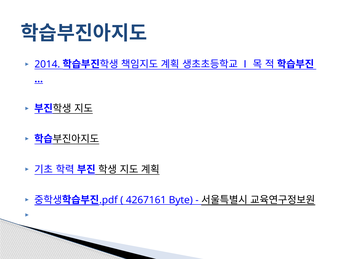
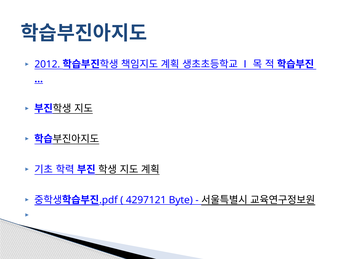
2014: 2014 -> 2012
4267161: 4267161 -> 4297121
